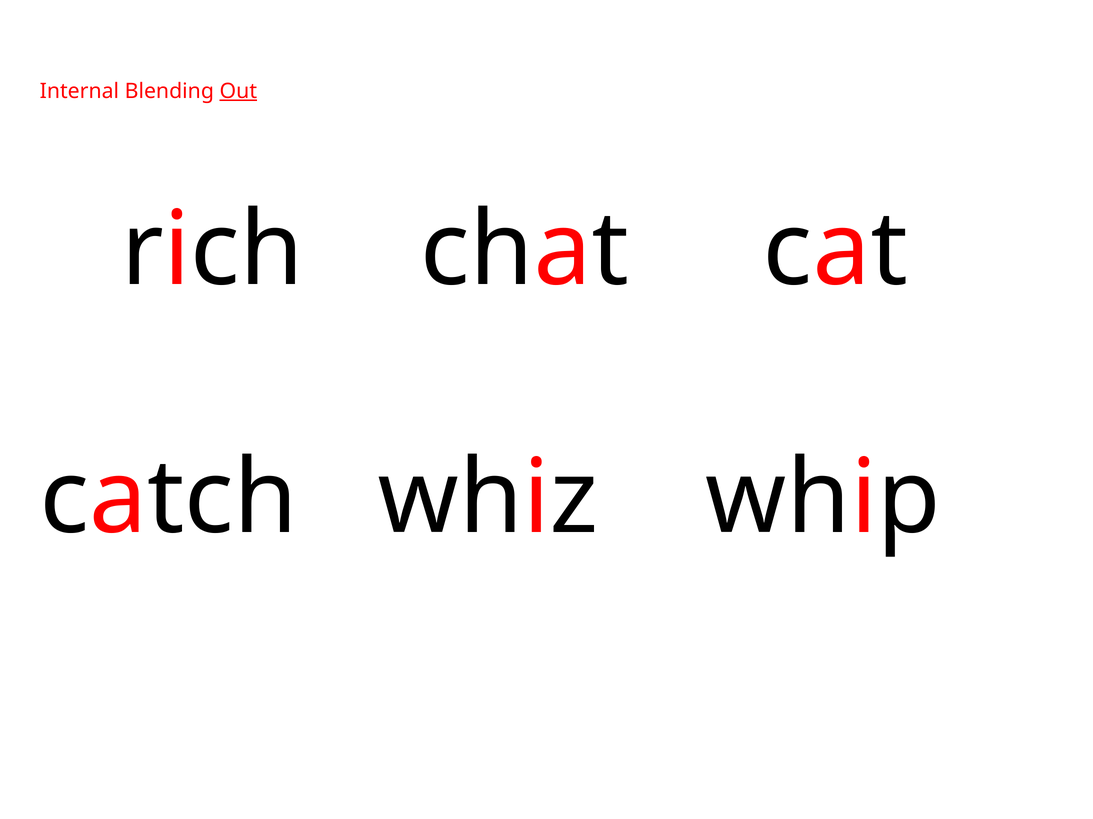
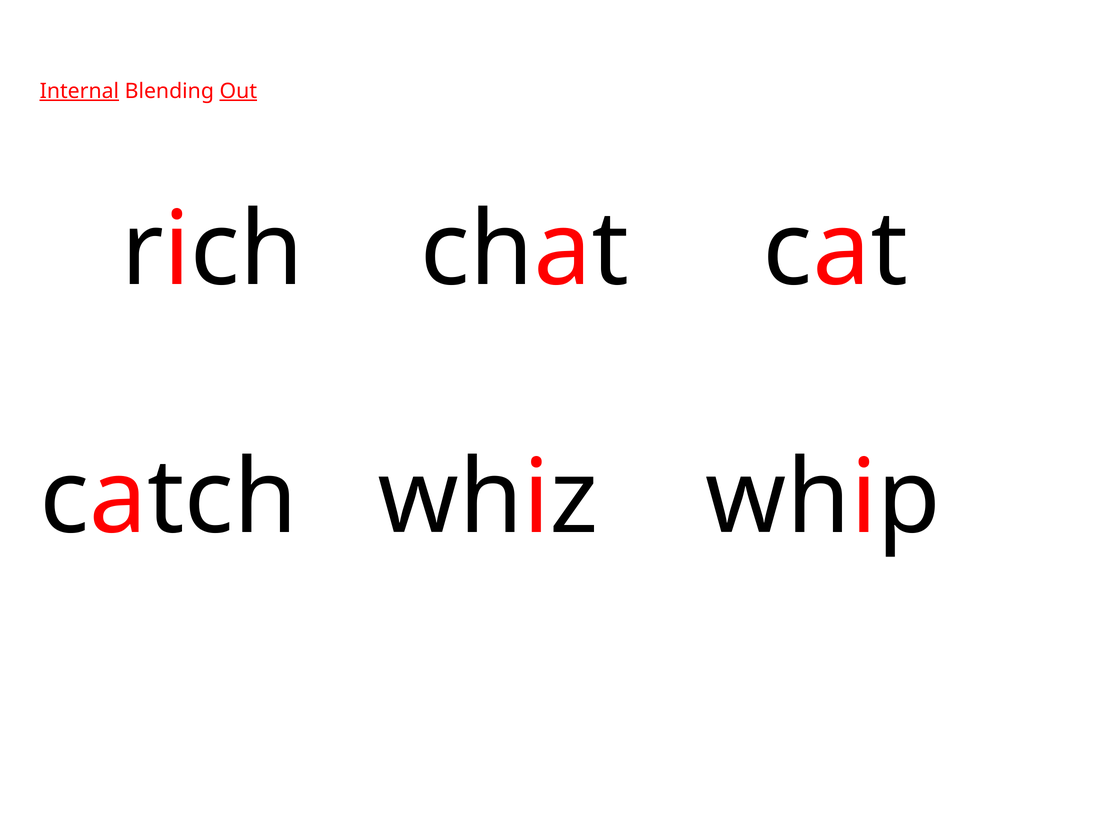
Internal underline: none -> present
